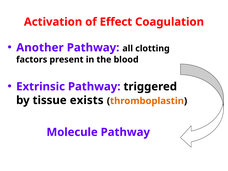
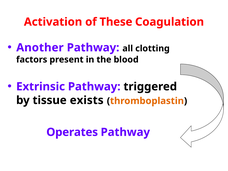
Effect: Effect -> These
Molecule: Molecule -> Operates
